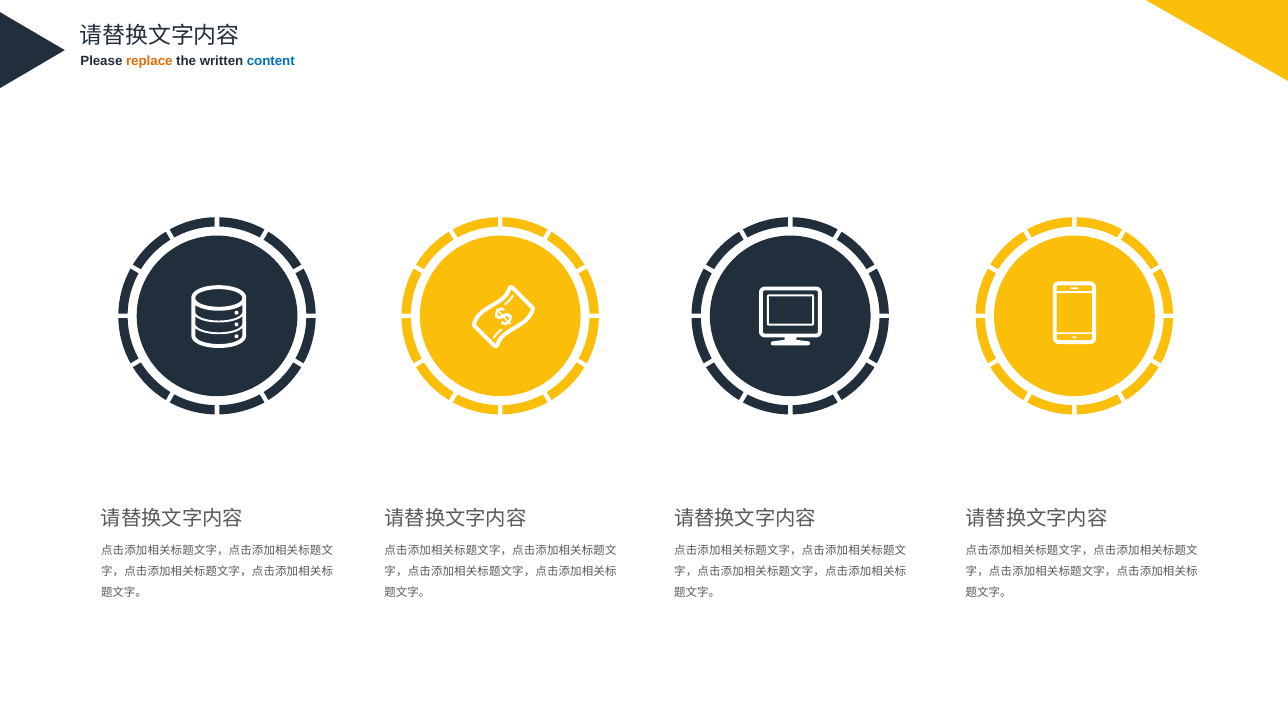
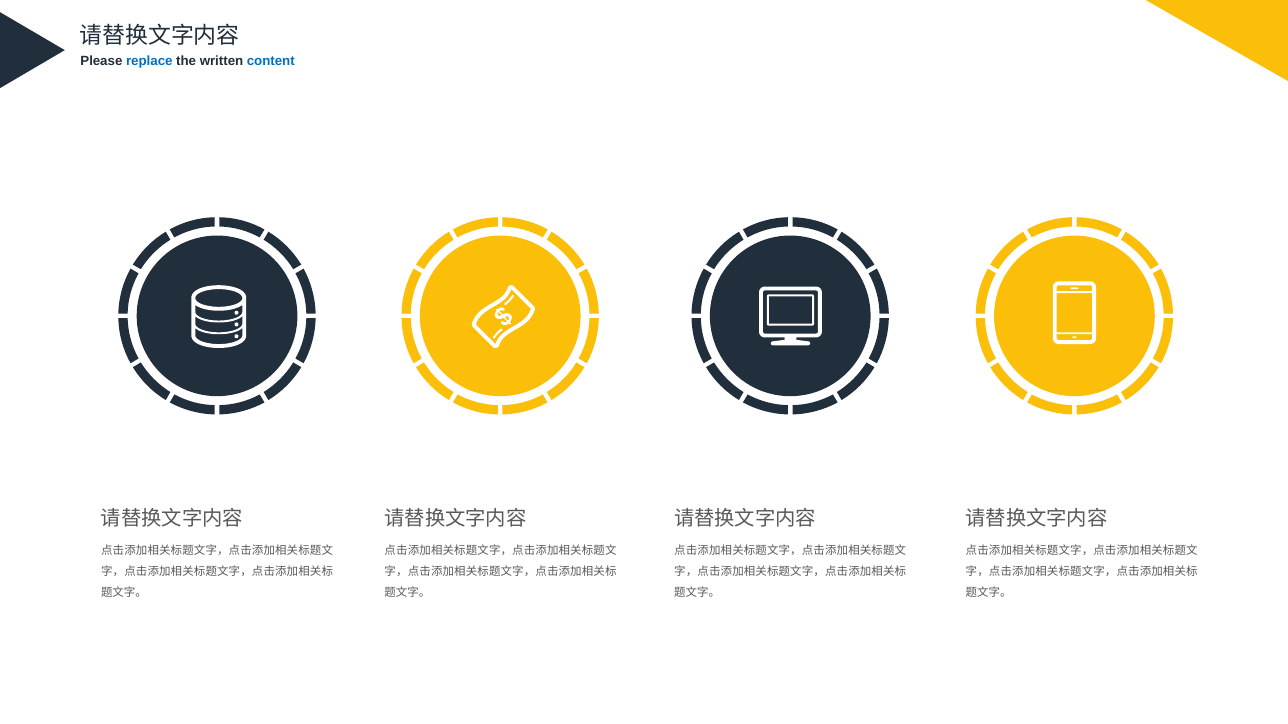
replace colour: orange -> blue
